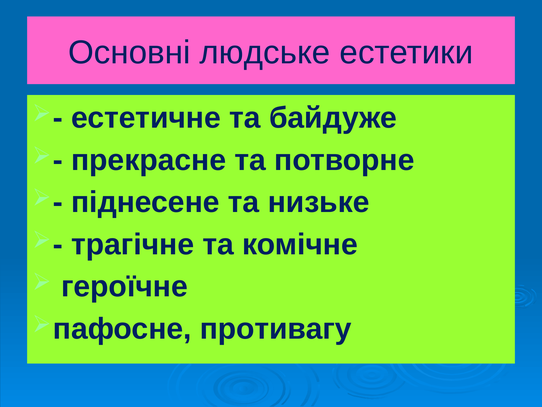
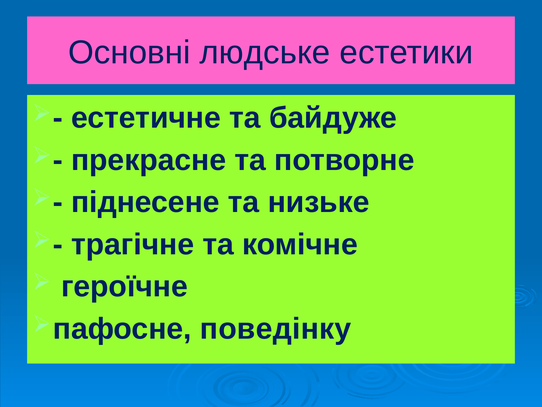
противагу: противагу -> поведінку
